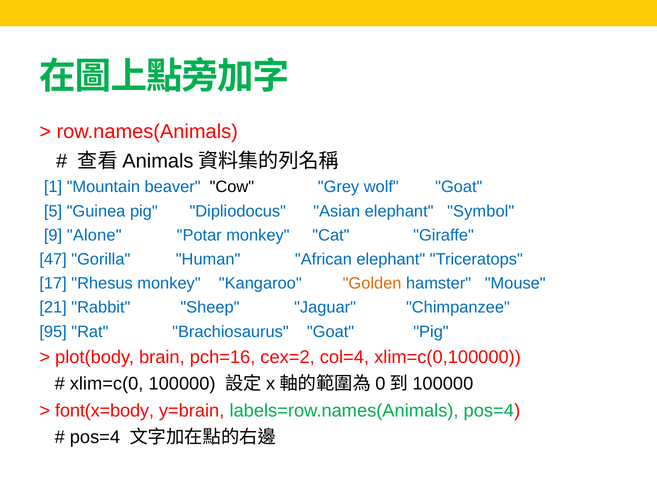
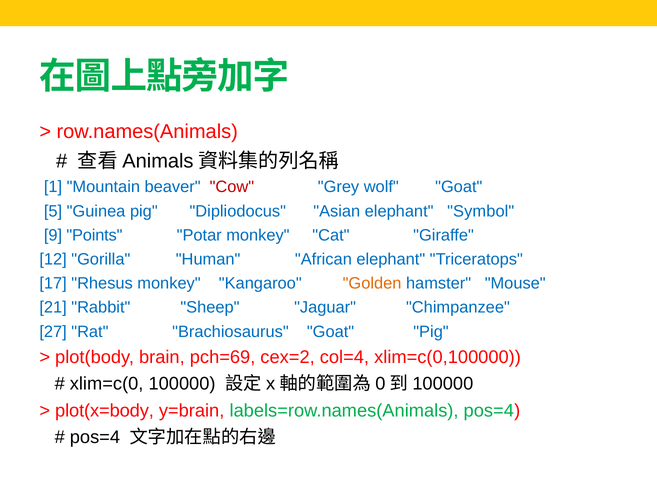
Cow colour: black -> red
Alone: Alone -> Points
47: 47 -> 12
95: 95 -> 27
pch=16: pch=16 -> pch=69
font(x=body: font(x=body -> plot(x=body
